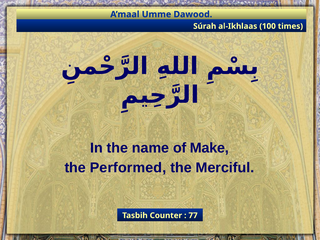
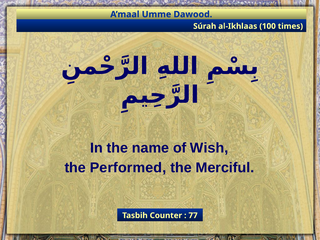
Make: Make -> Wish
